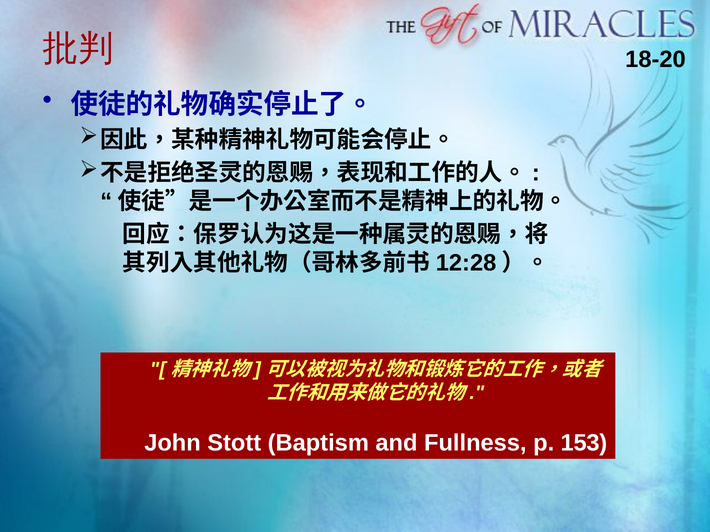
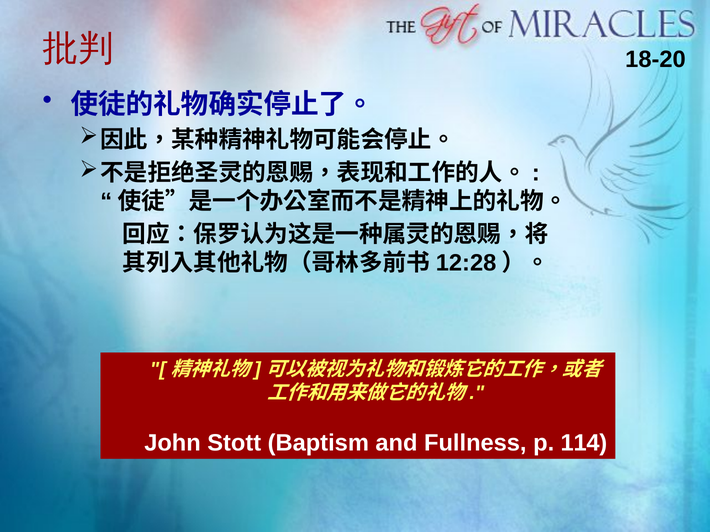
153: 153 -> 114
